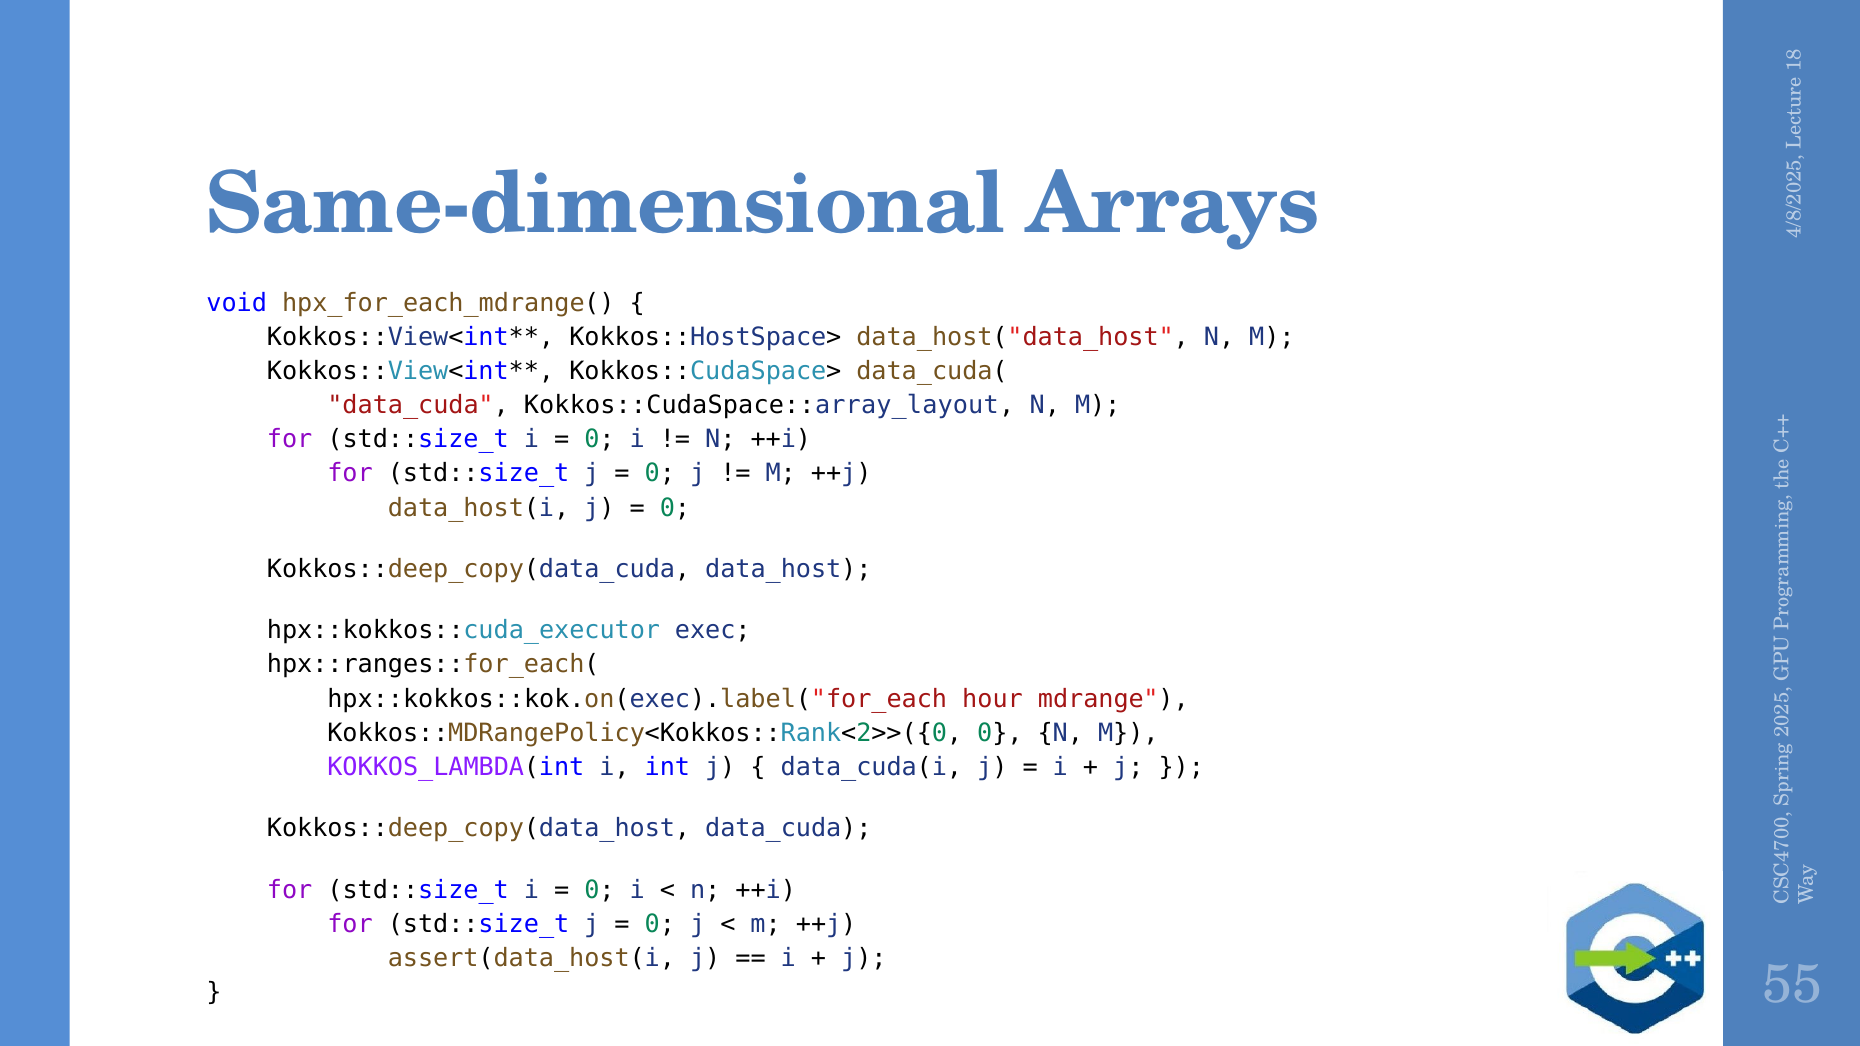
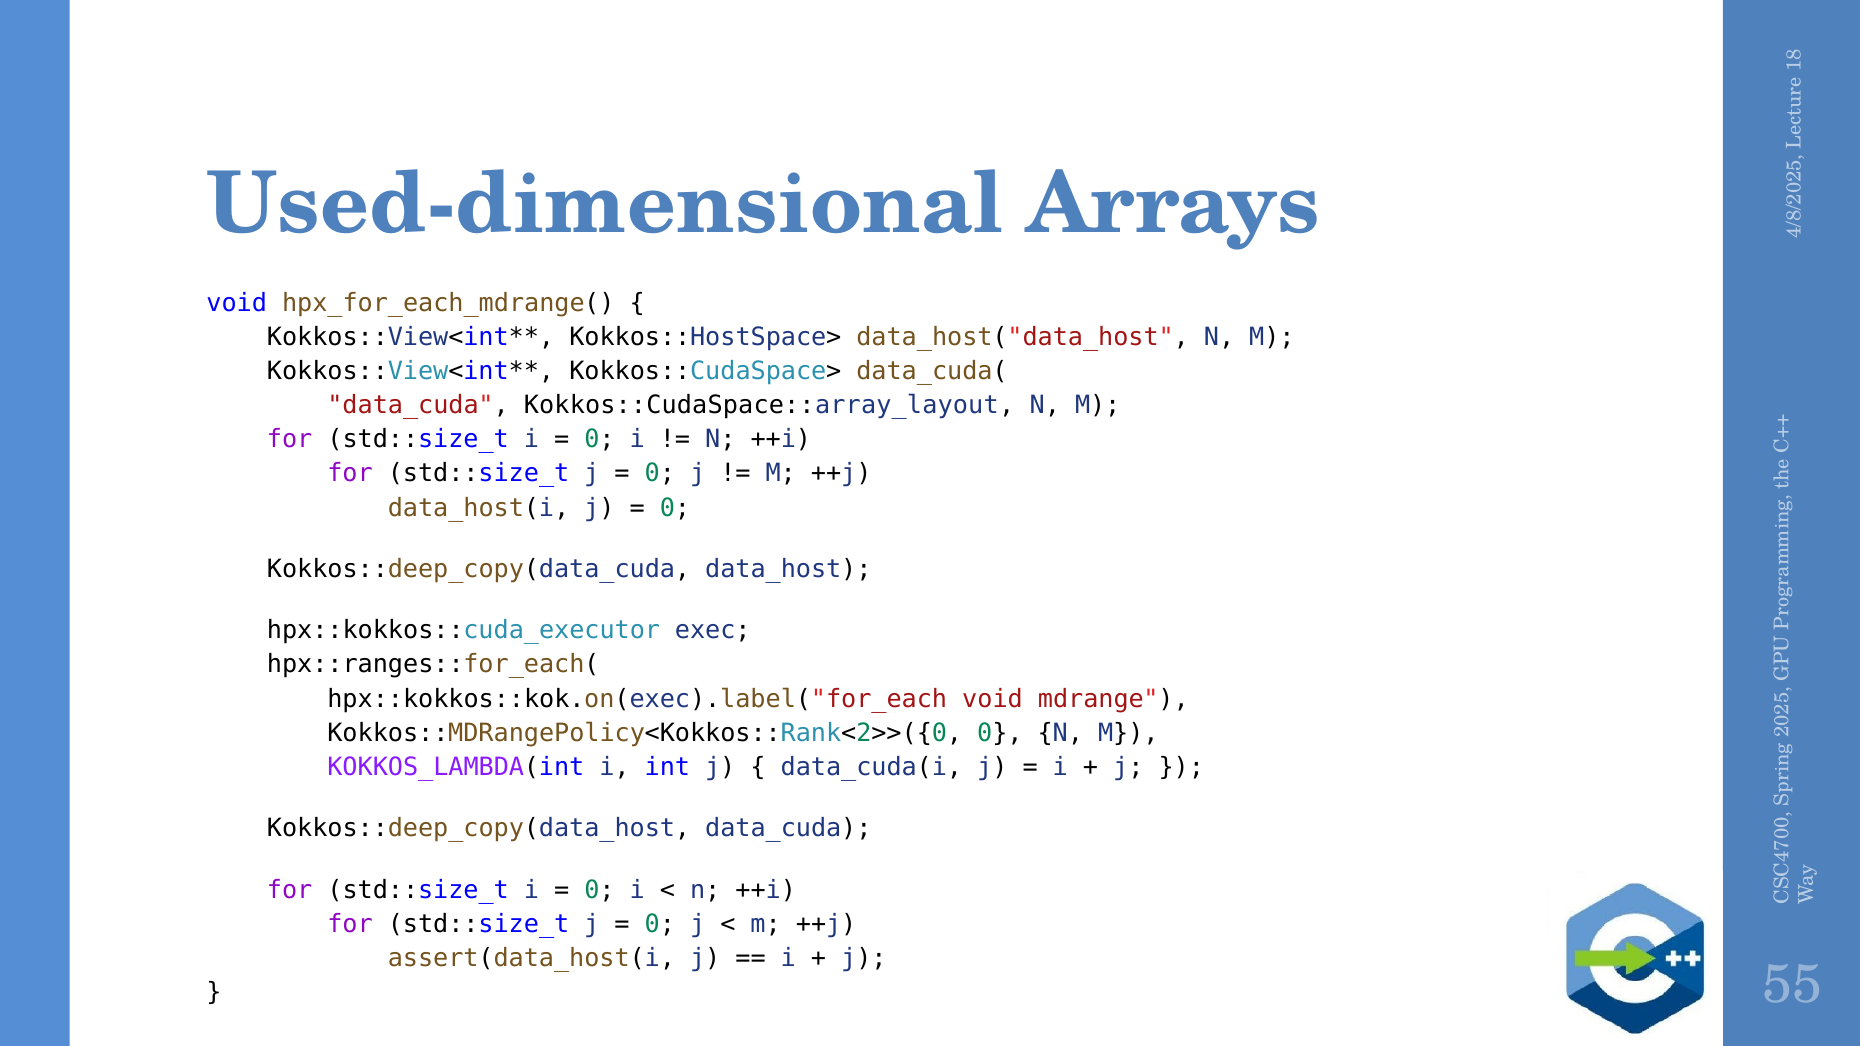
Same-dimensional: Same-dimensional -> Used-dimensional
hpx::kokkos::kok.on(exec).label("for_each hour: hour -> void
